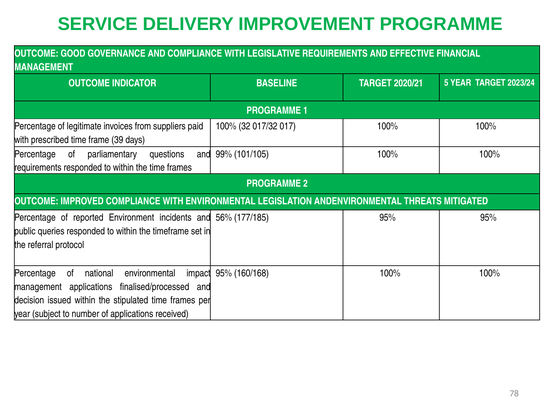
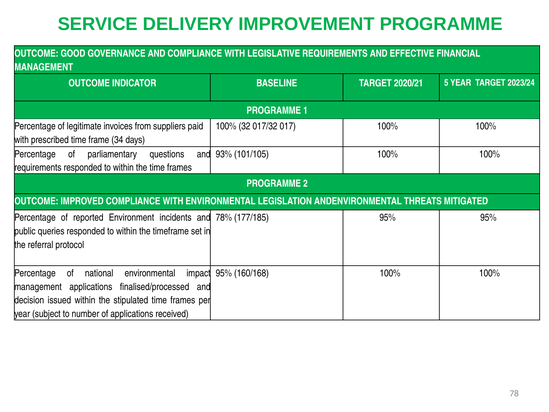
39: 39 -> 34
99%: 99% -> 93%
56%: 56% -> 78%
